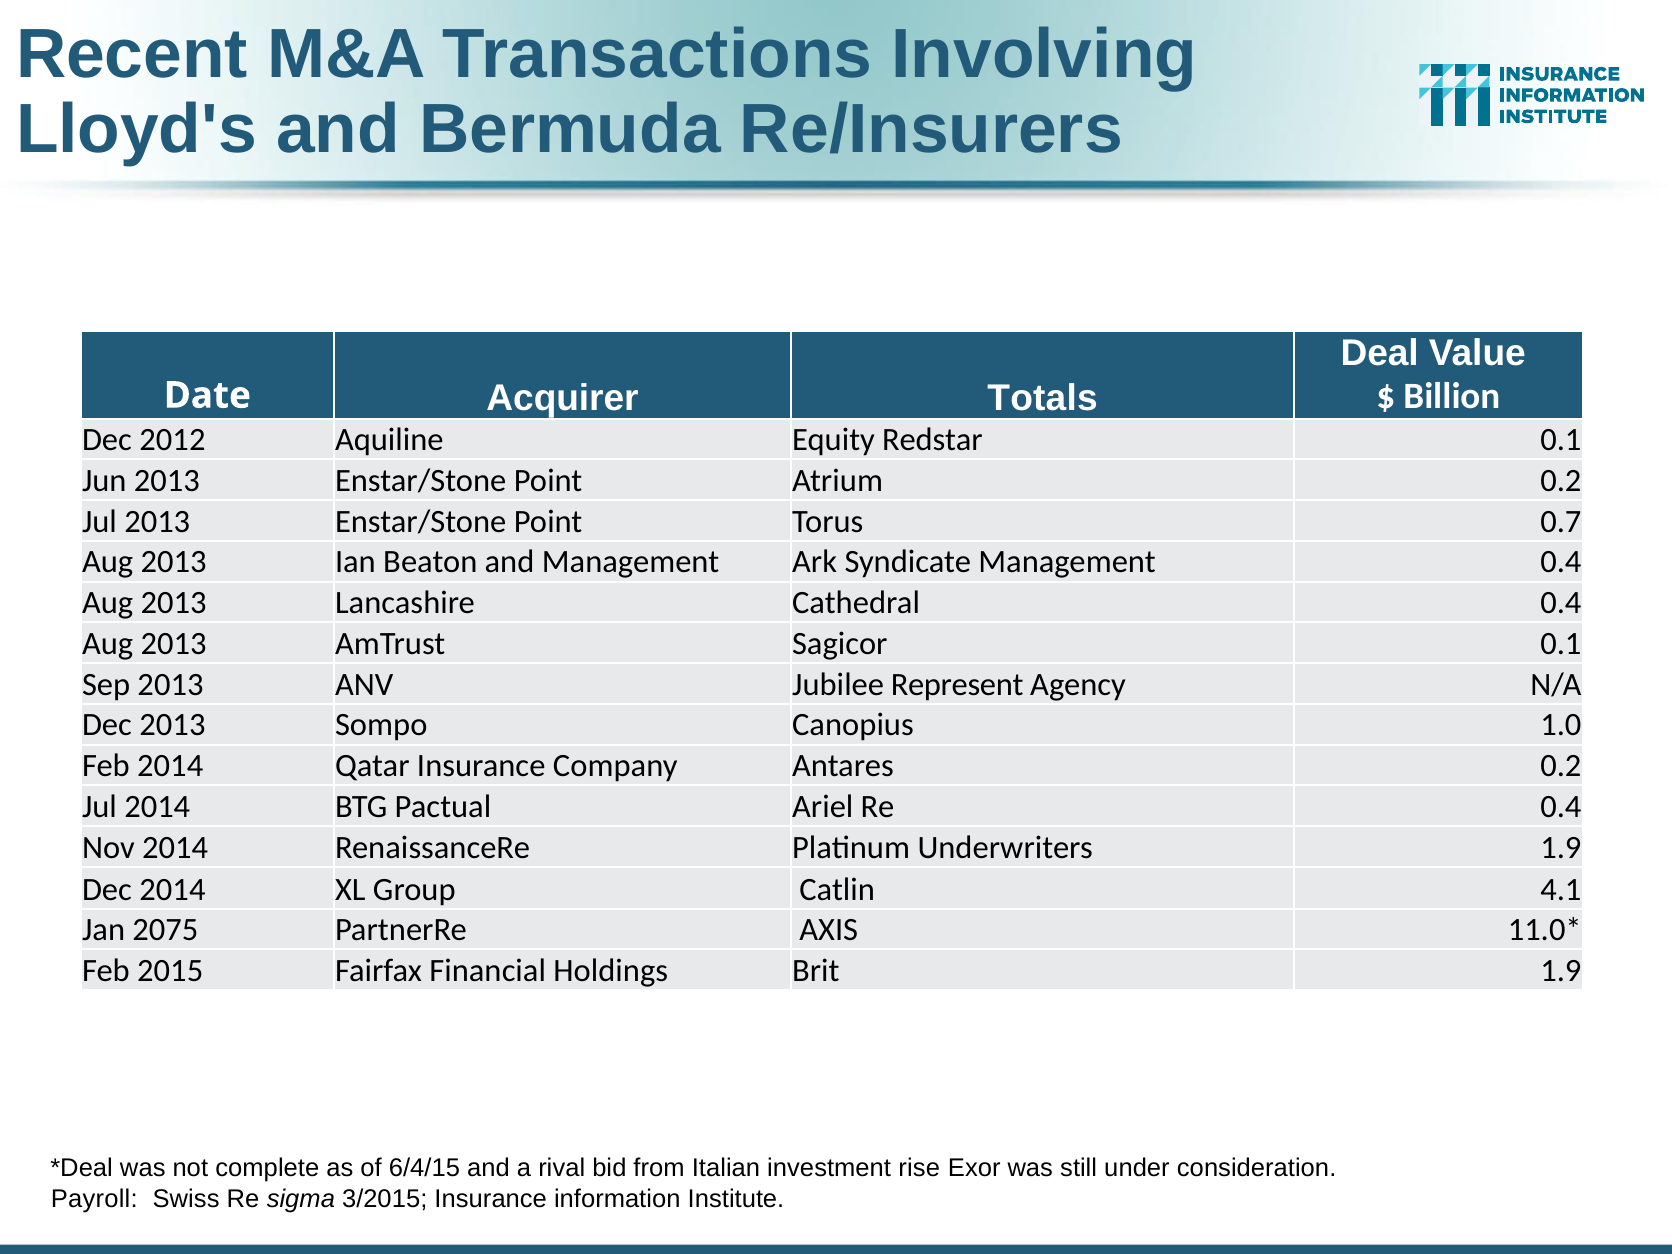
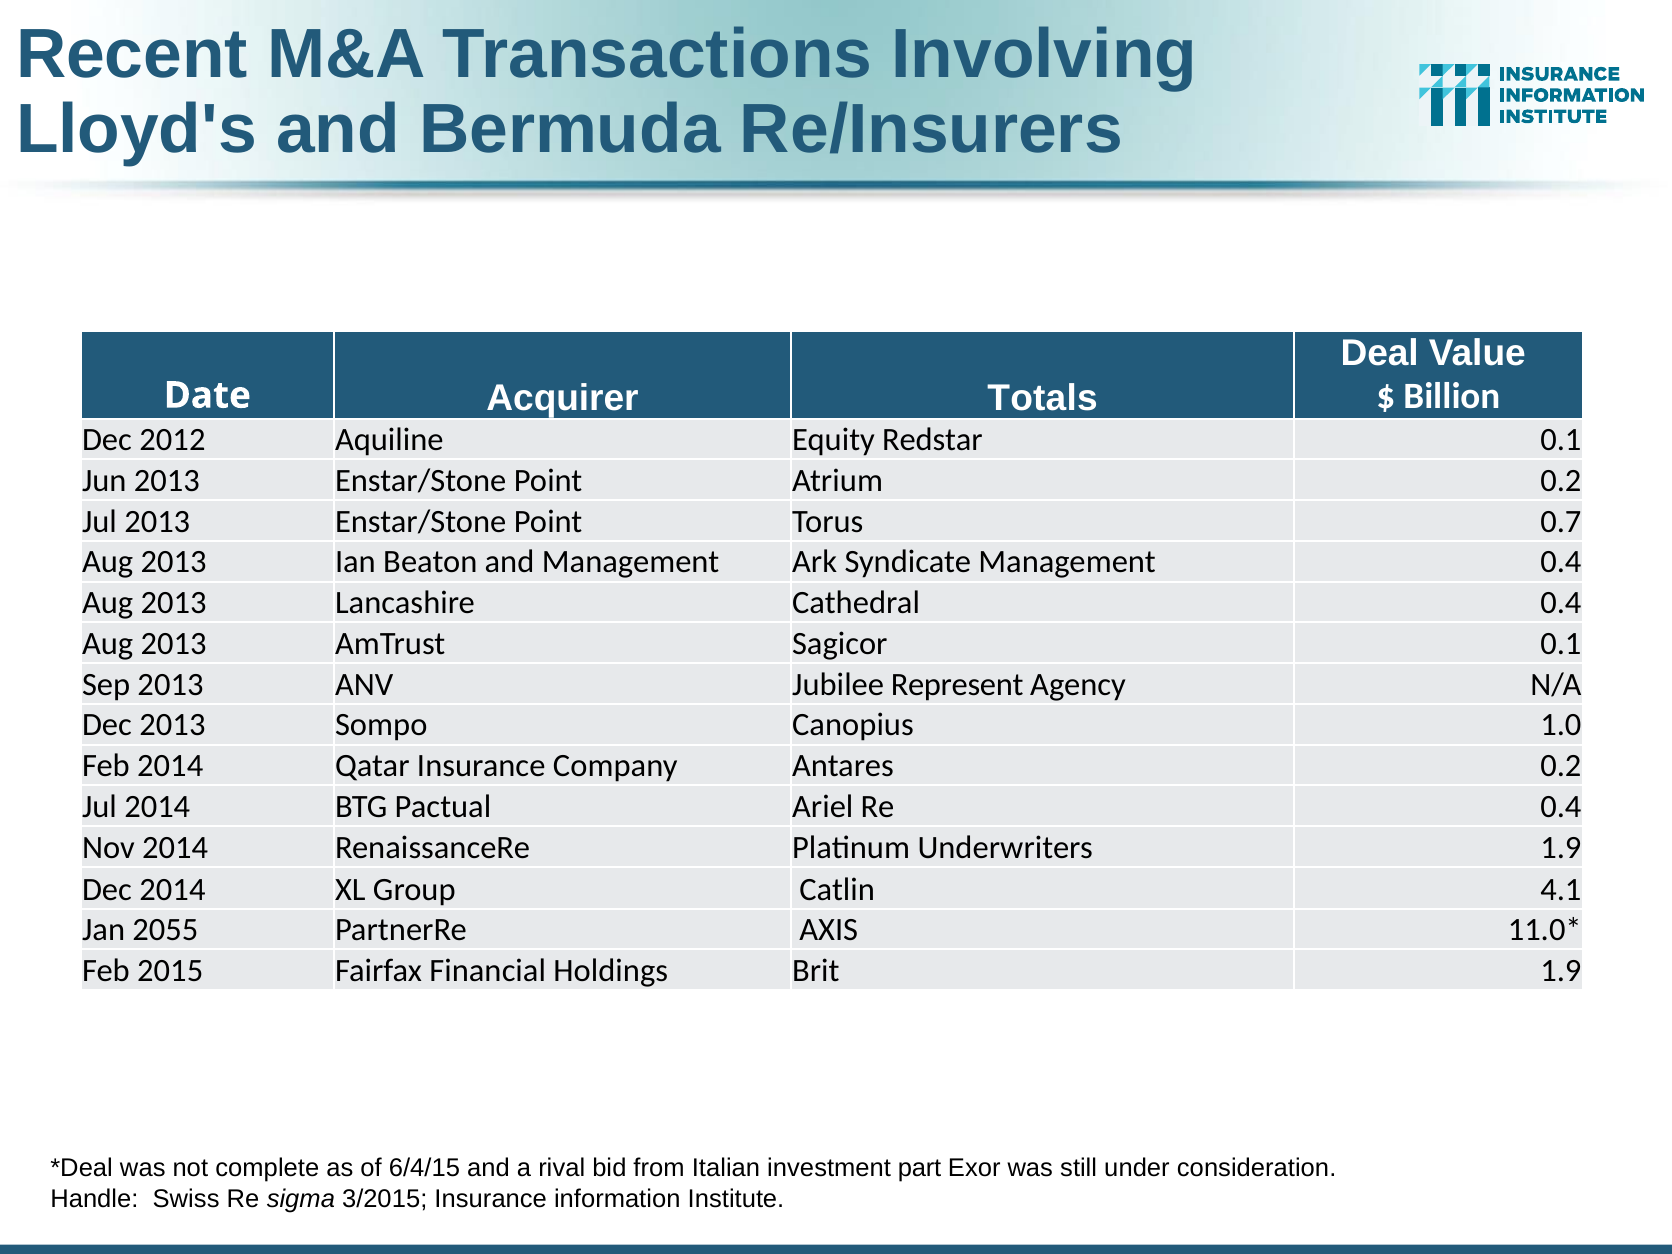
2075: 2075 -> 2055
rise: rise -> part
Payroll: Payroll -> Handle
